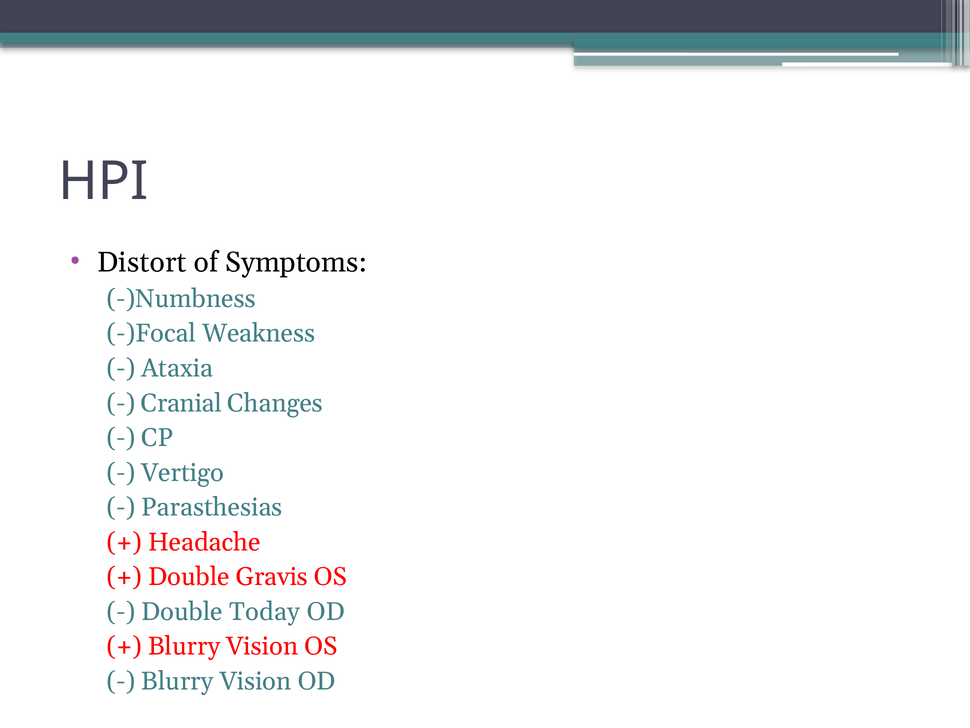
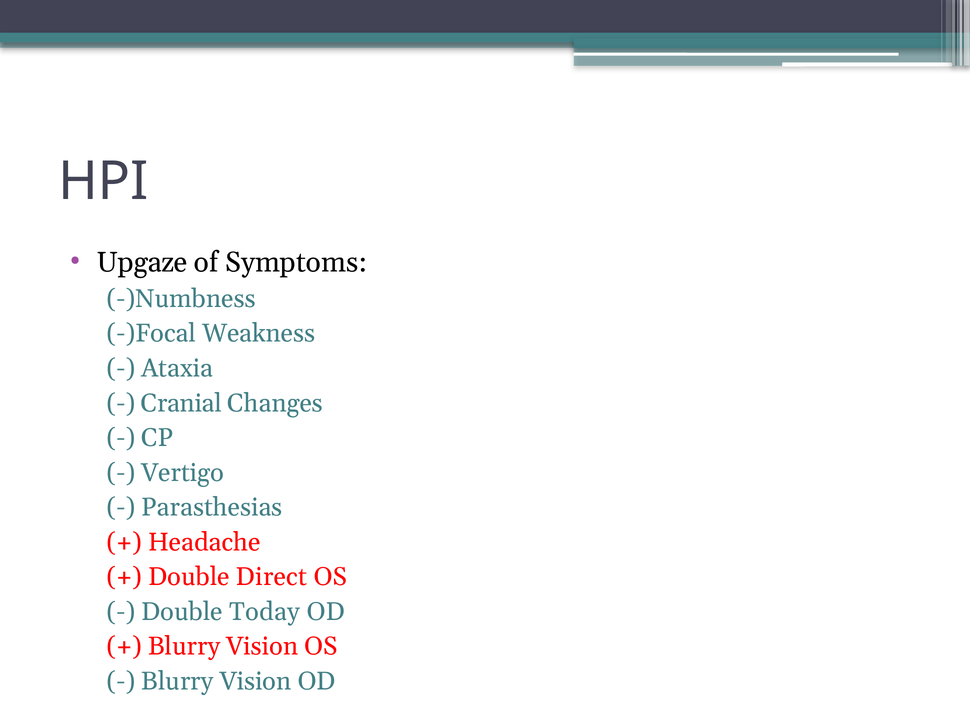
Distort: Distort -> Upgaze
Gravis: Gravis -> Direct
